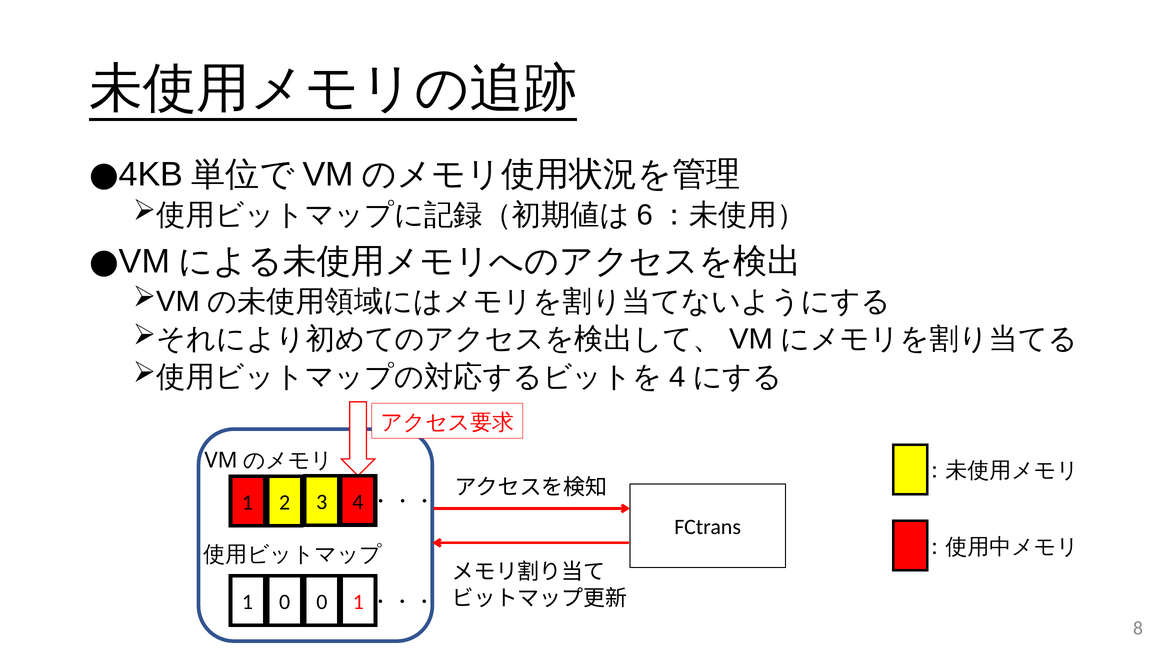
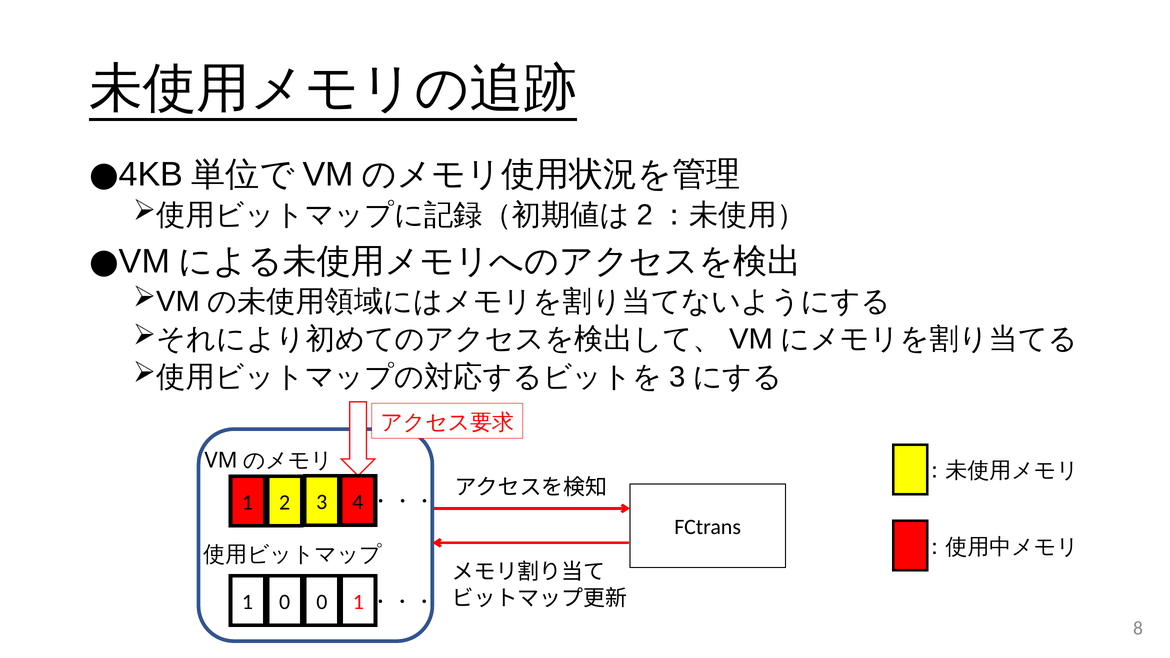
6 at (645, 215): 6 -> 2
4 at (677, 377): 4 -> 3
